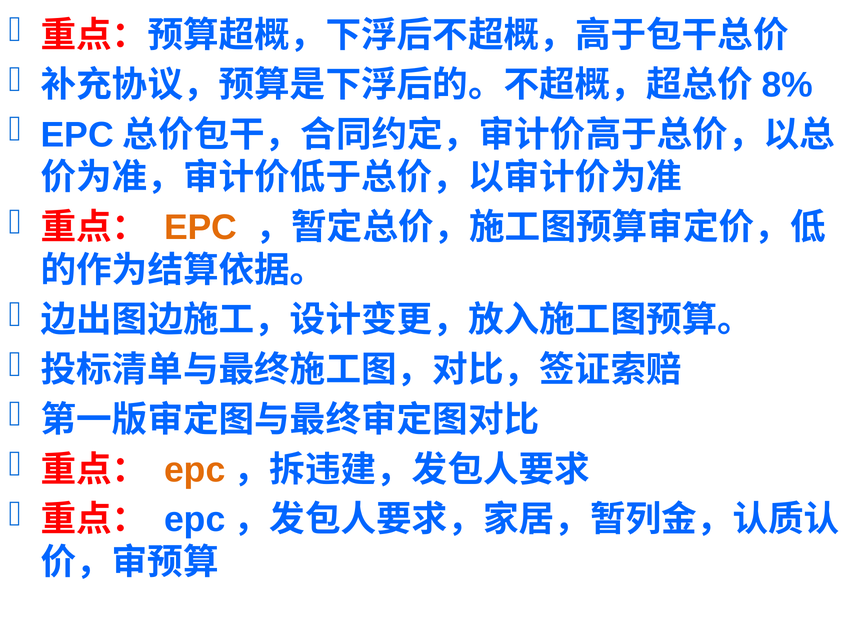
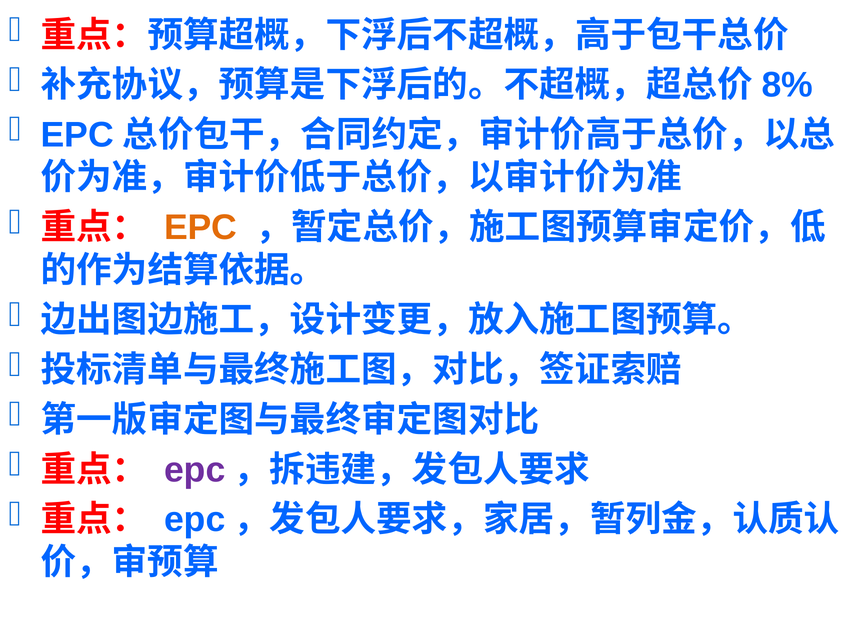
epc at (195, 470) colour: orange -> purple
